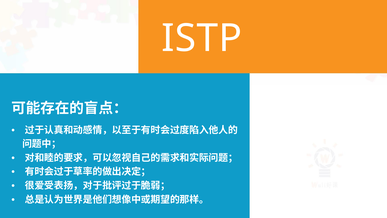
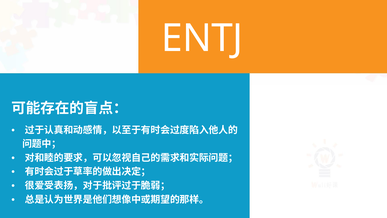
ISTP: ISTP -> ENTJ
